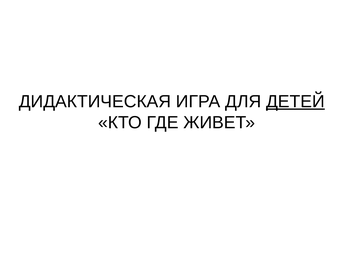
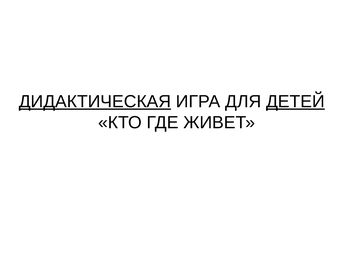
ДИДАКТИЧЕСКАЯ underline: none -> present
